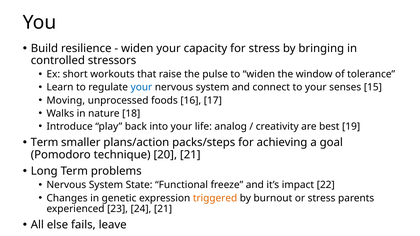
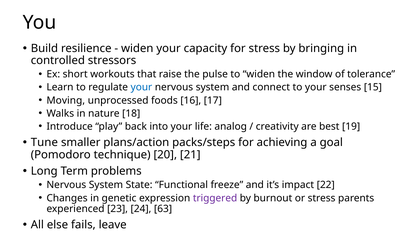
Term at (44, 142): Term -> Tune
triggered colour: orange -> purple
24 21: 21 -> 63
